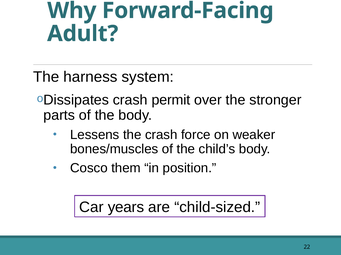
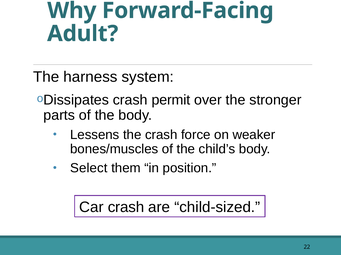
Cosco: Cosco -> Select
Car years: years -> crash
